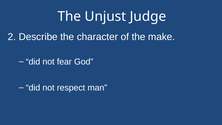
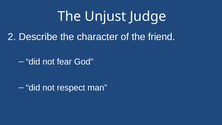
make: make -> friend
